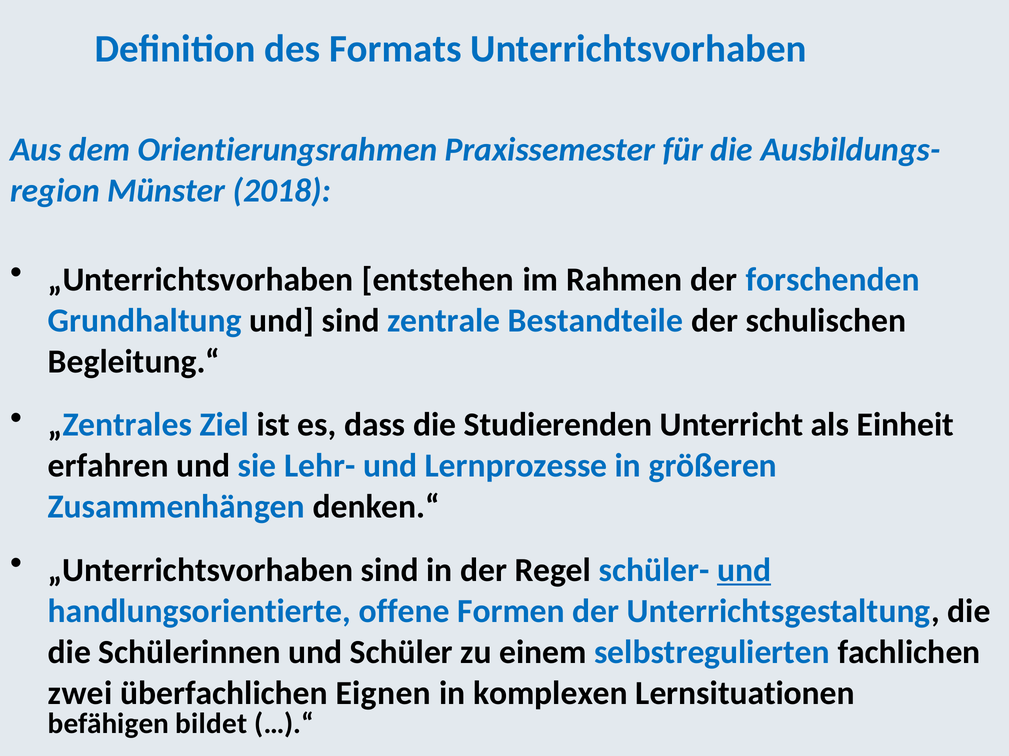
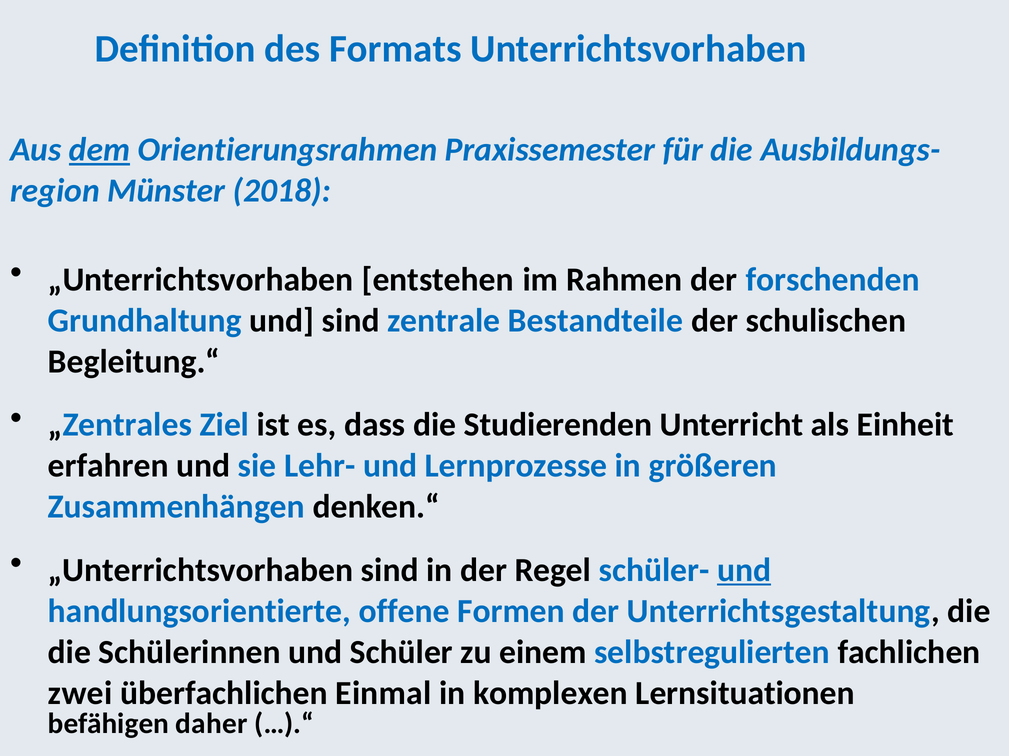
dem underline: none -> present
Eignen: Eignen -> Einmal
bildet: bildet -> daher
